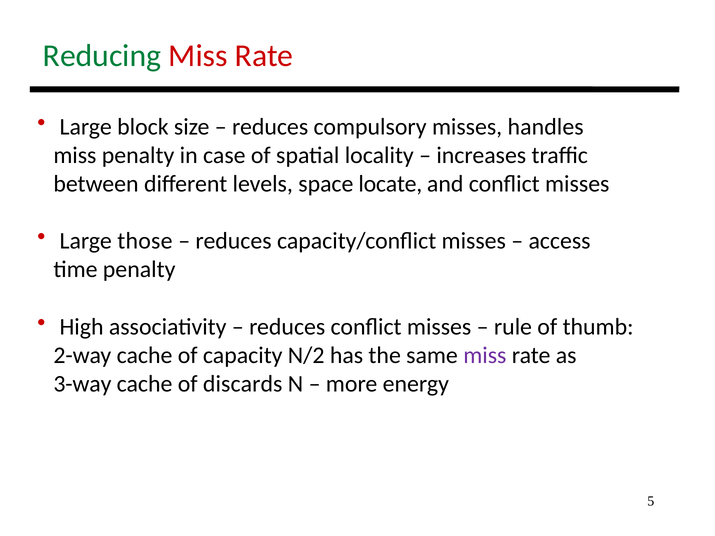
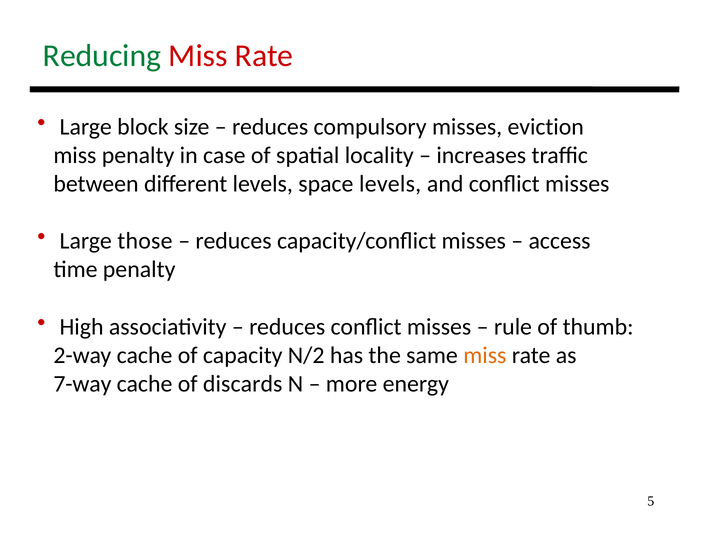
handles: handles -> eviction
space locate: locate -> levels
miss at (485, 356) colour: purple -> orange
3-way: 3-way -> 7-way
